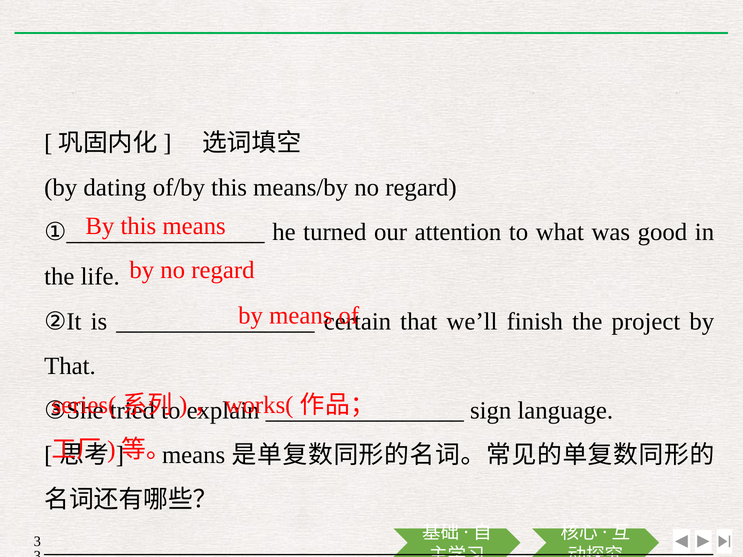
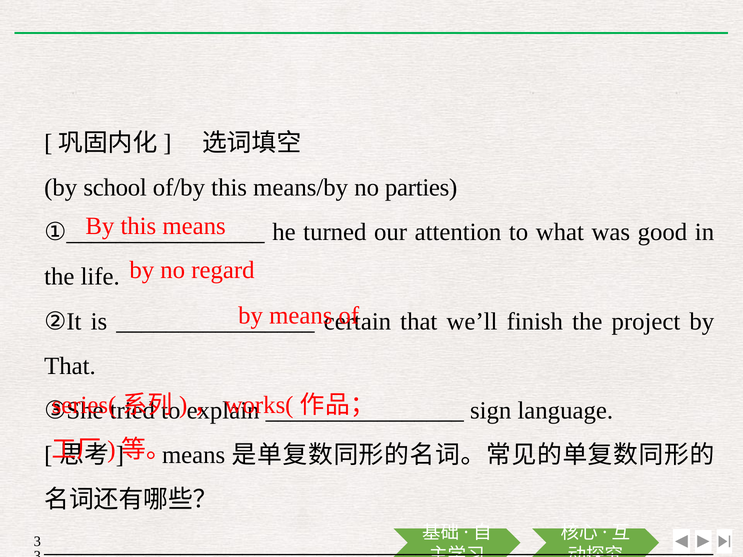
dating: dating -> school
means/by no regard: regard -> parties
